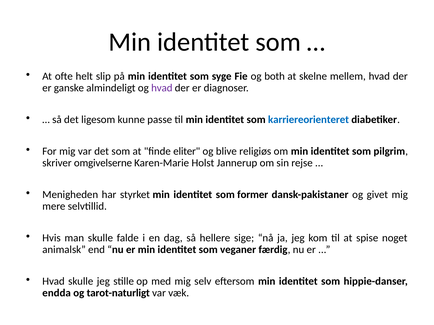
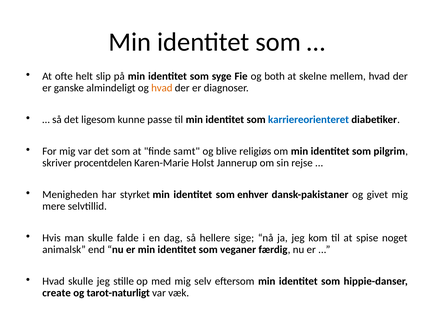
hvad at (162, 88) colour: purple -> orange
eliter: eliter -> samt
omgivelserne: omgivelserne -> procentdelen
former: former -> enhver
endda: endda -> create
